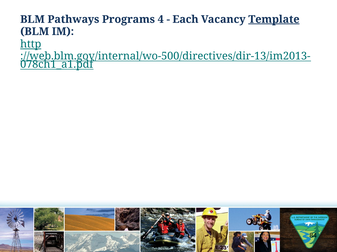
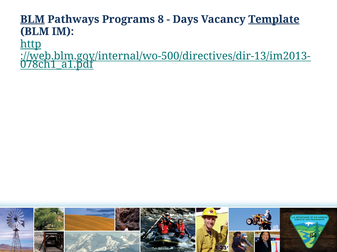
BLM at (32, 19) underline: none -> present
4: 4 -> 8
Each: Each -> Days
